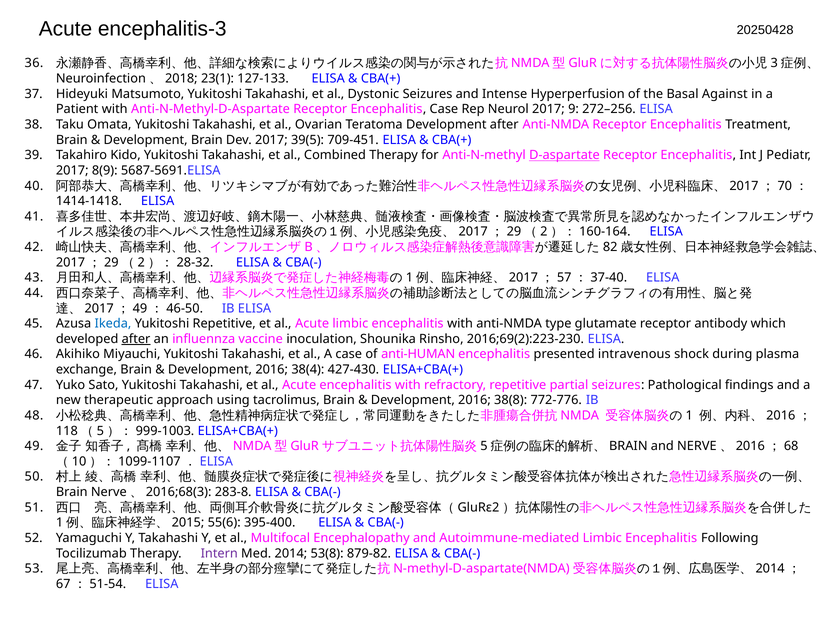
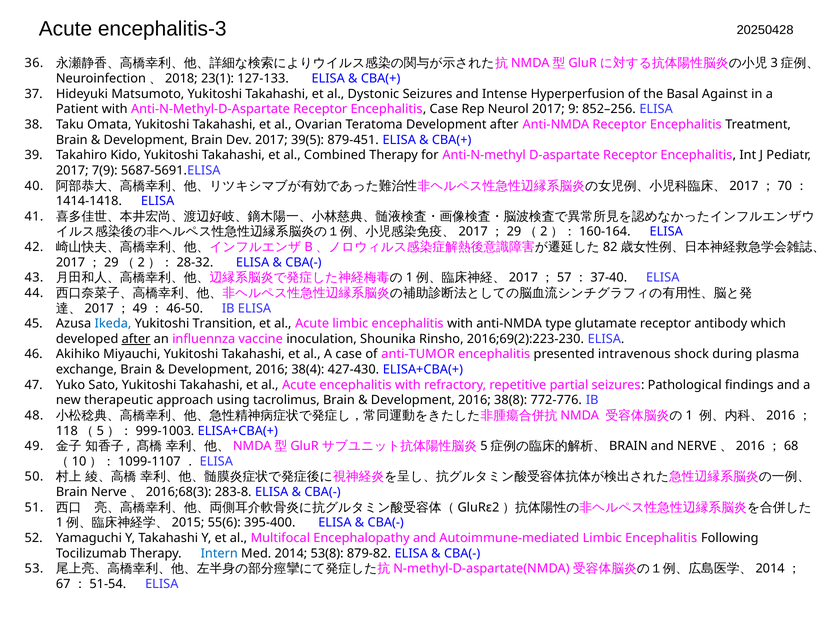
272–256: 272–256 -> 852–256
709-451: 709-451 -> 879-451
D-aspartate underline: present -> none
8(9: 8(9 -> 7(9
Yukitoshi Repetitive: Repetitive -> Transition
anti-HUMAN: anti-HUMAN -> anti-TUMOR
Intern colour: purple -> blue
